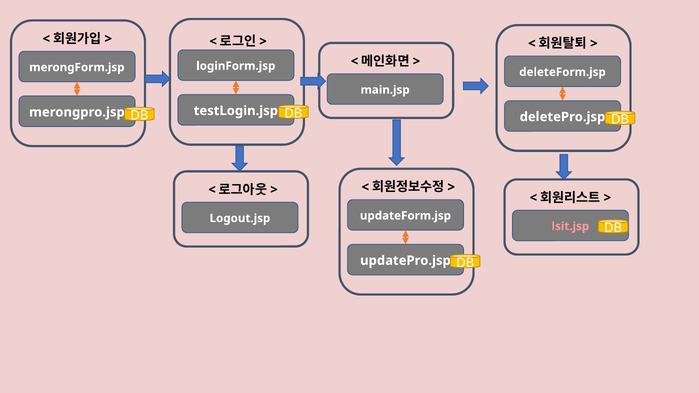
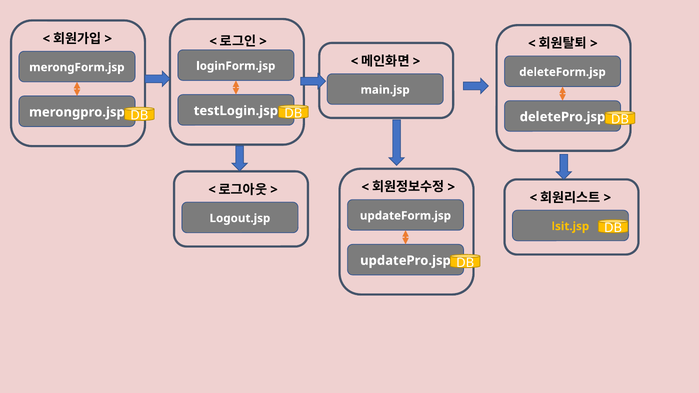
lsit.jsp colour: pink -> yellow
